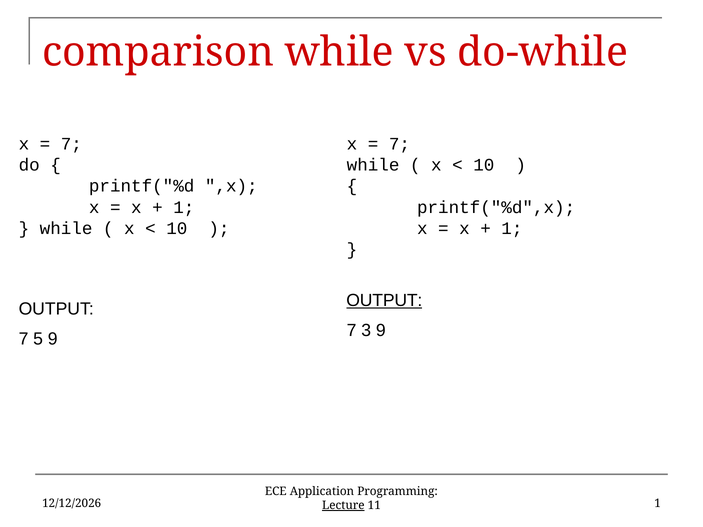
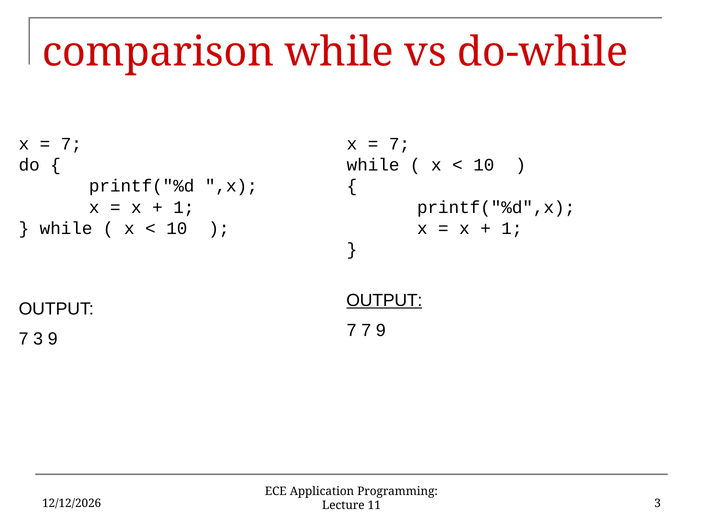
7 3: 3 -> 7
7 5: 5 -> 3
1 at (658, 504): 1 -> 3
Lecture underline: present -> none
